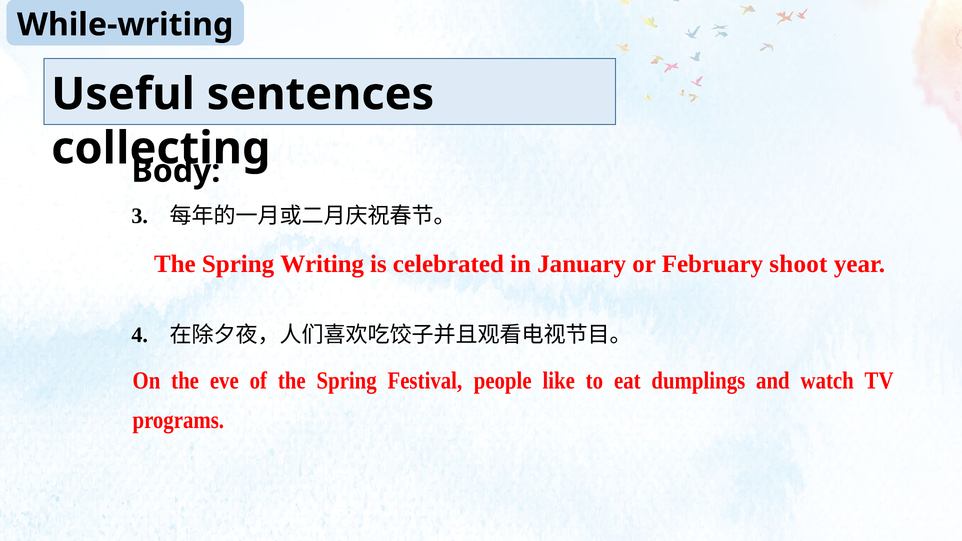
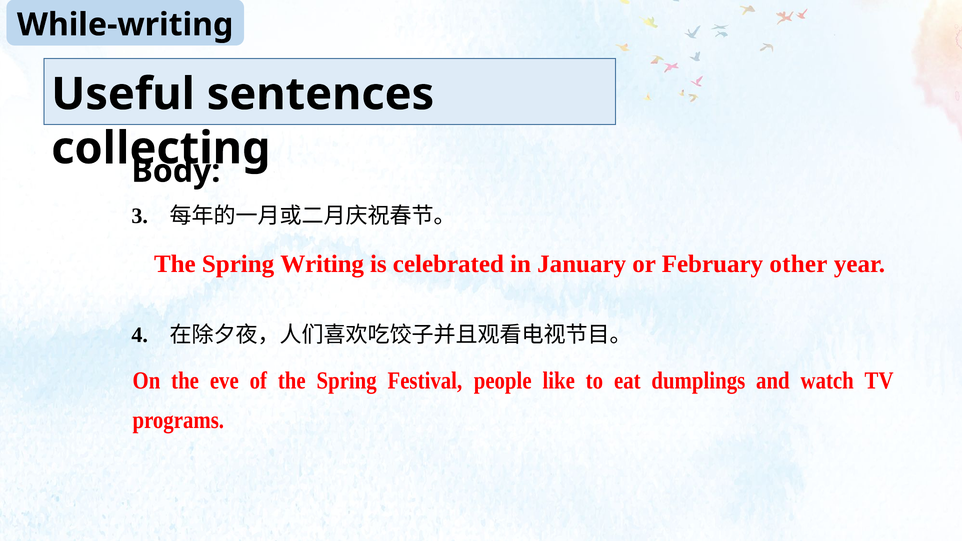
shoot: shoot -> other
